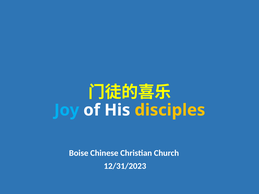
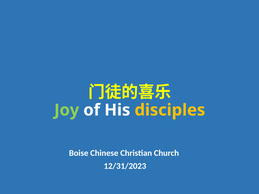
Joy colour: light blue -> light green
